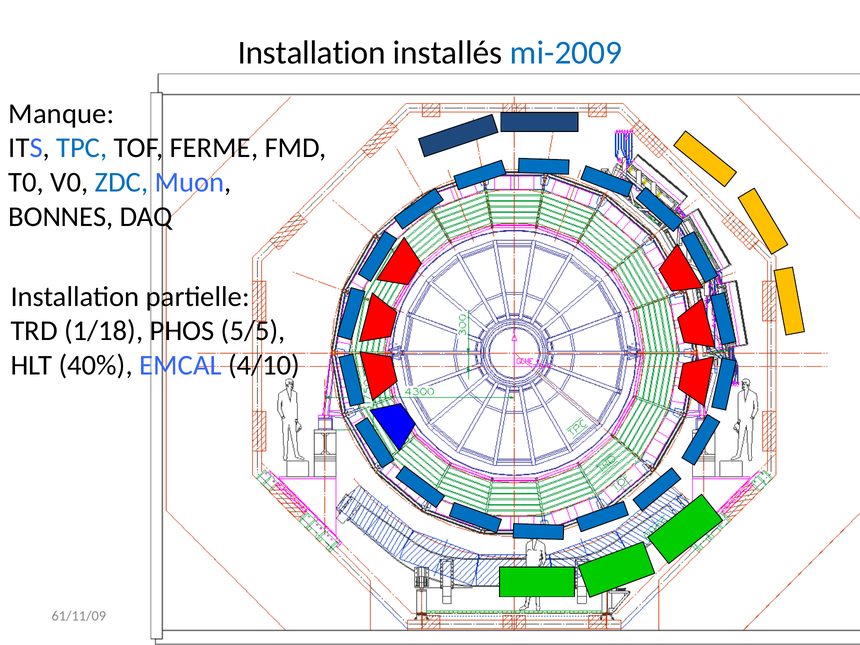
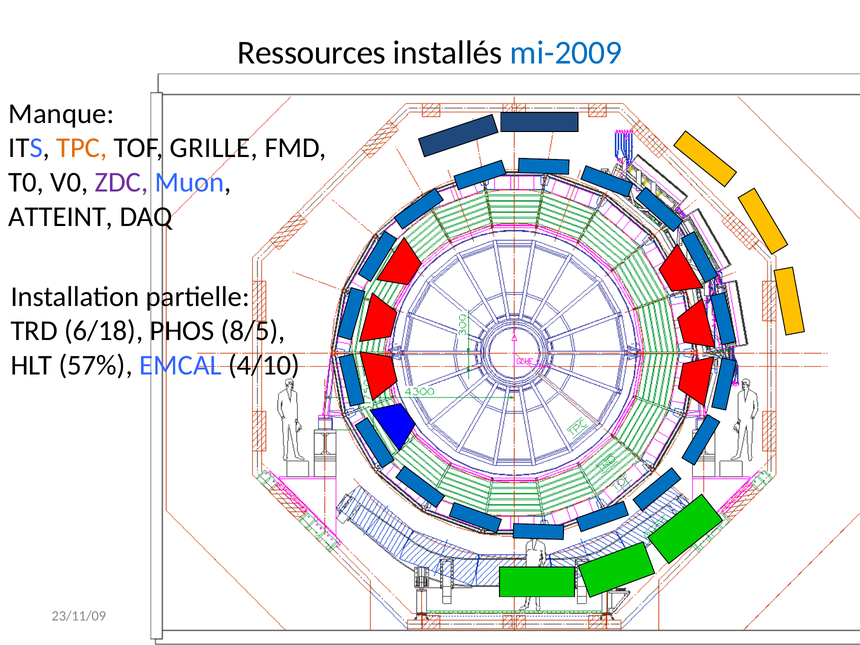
Installation at (312, 53): Installation -> Ressources
TPC colour: blue -> orange
FERME: FERME -> GRILLE
ZDC colour: blue -> purple
BONNES: BONNES -> ATTEINT
1/18: 1/18 -> 6/18
5/5: 5/5 -> 8/5
40%: 40% -> 57%
61/11/09: 61/11/09 -> 23/11/09
